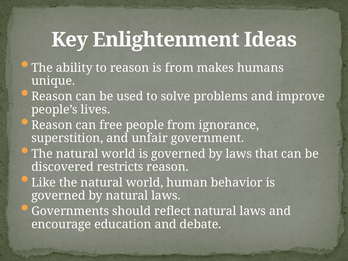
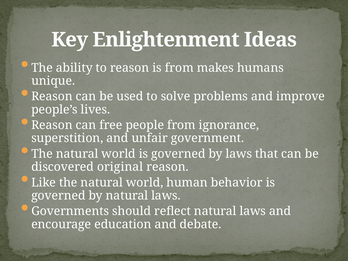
restricts: restricts -> original
